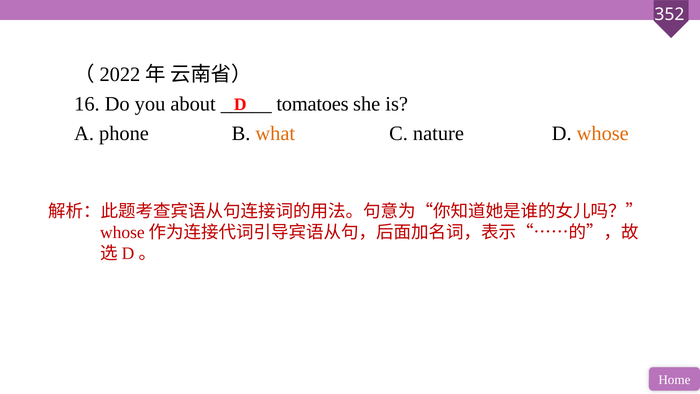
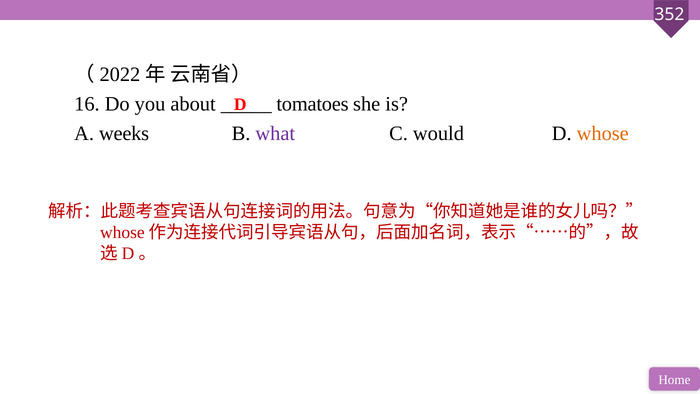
phone: phone -> weeks
what colour: orange -> purple
nature: nature -> would
